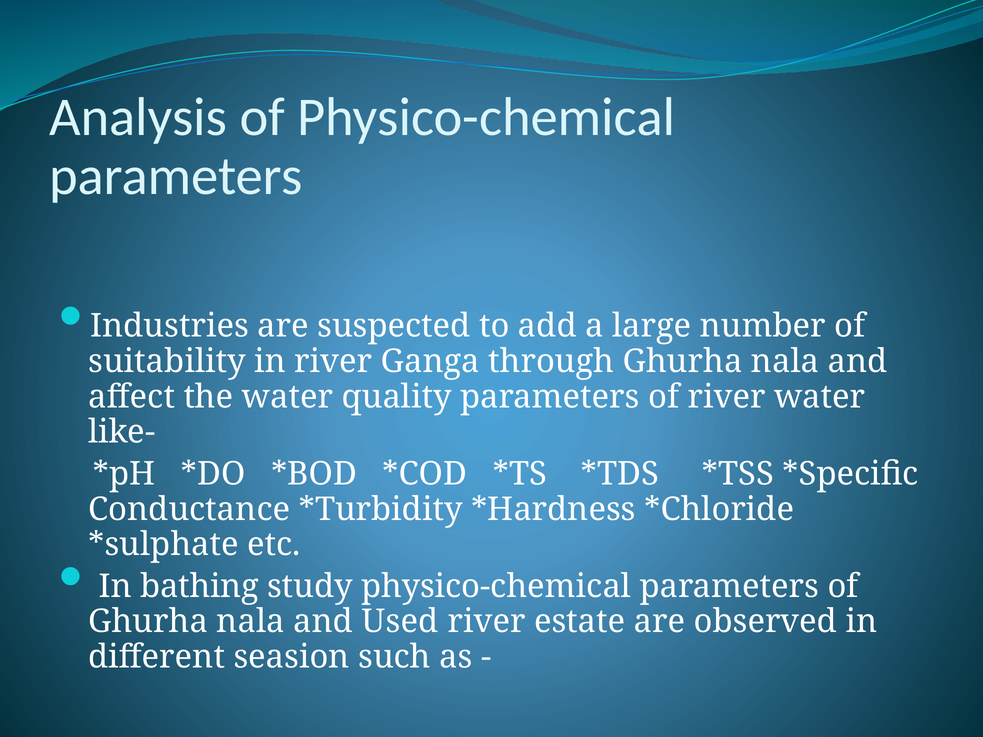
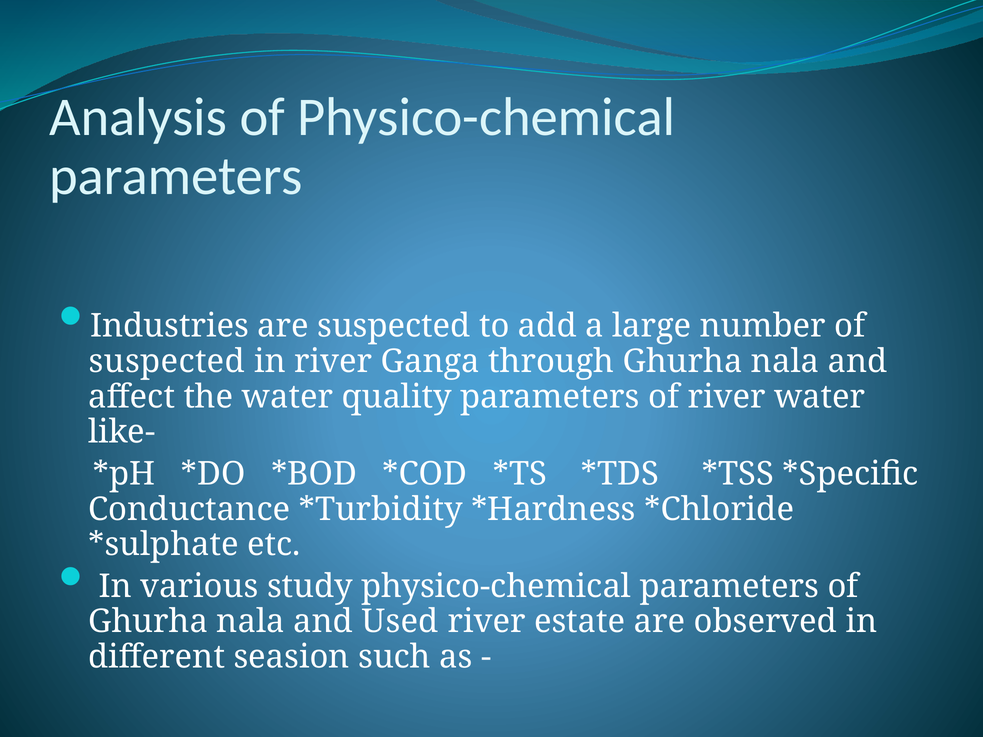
suitability at (167, 362): suitability -> suspected
bathing: bathing -> various
